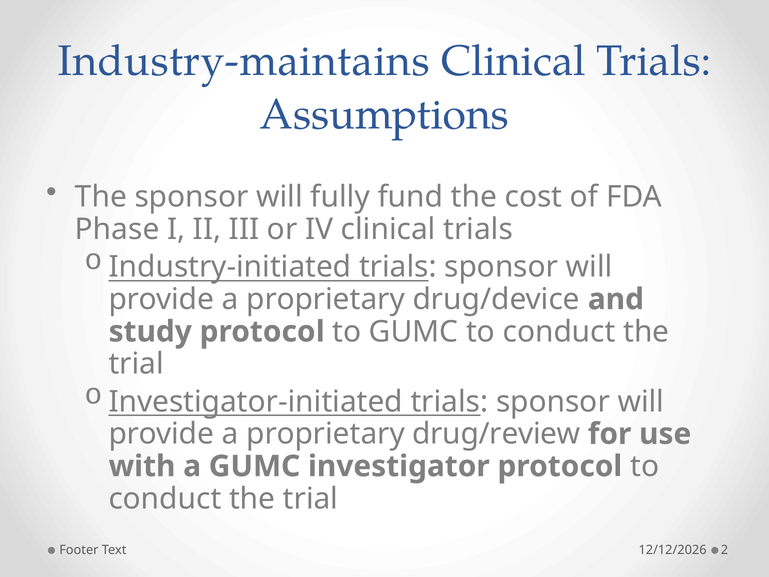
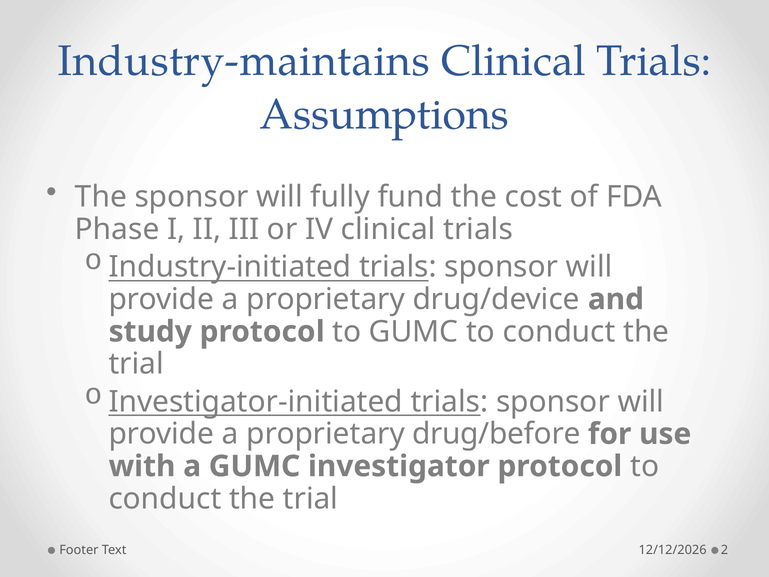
drug/review: drug/review -> drug/before
